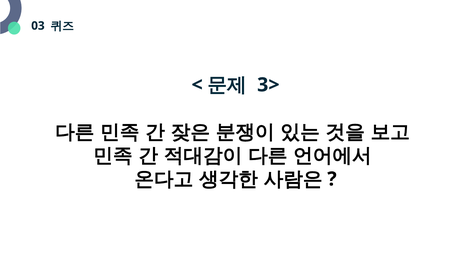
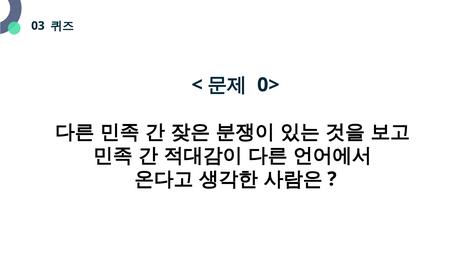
3>: 3> -> 0>
